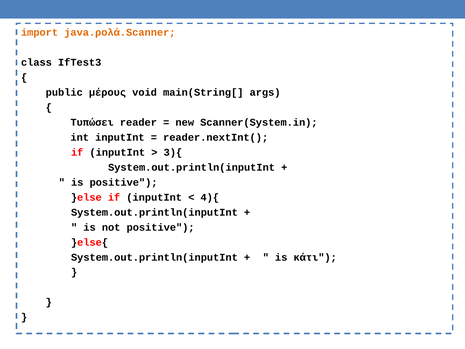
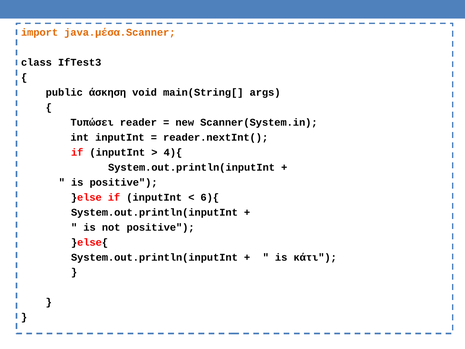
java.ρολά.Scanner: java.ρολά.Scanner -> java.μέσα.Scanner
μέρους: μέρους -> άσκηση
3){: 3){ -> 4){
4){: 4){ -> 6){
